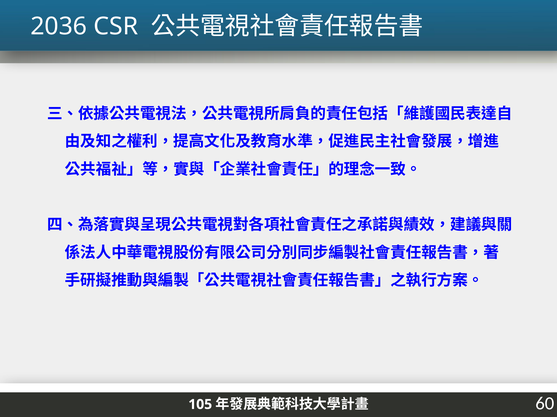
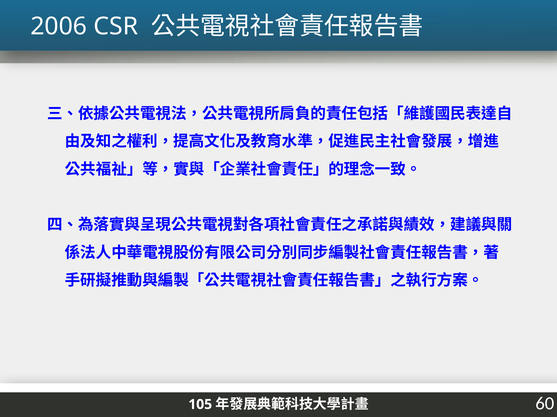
2036: 2036 -> 2006
